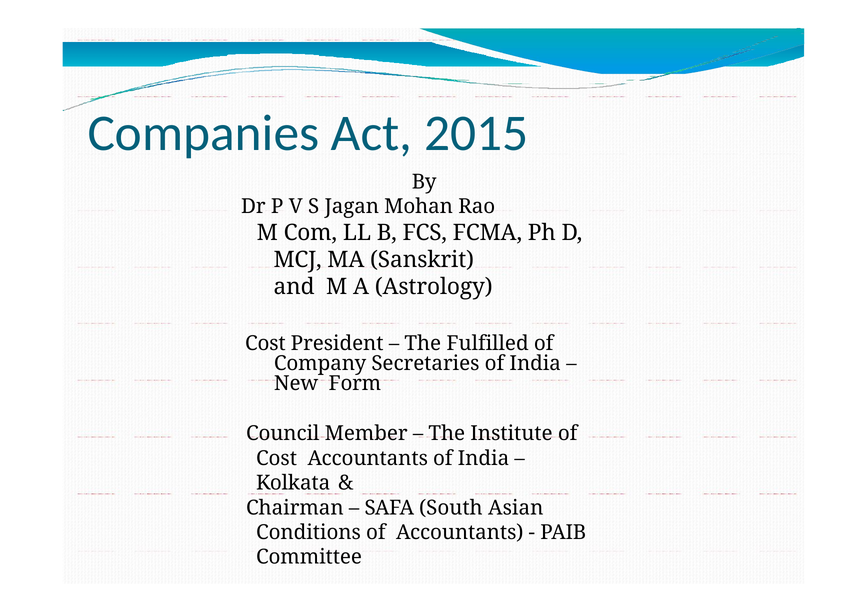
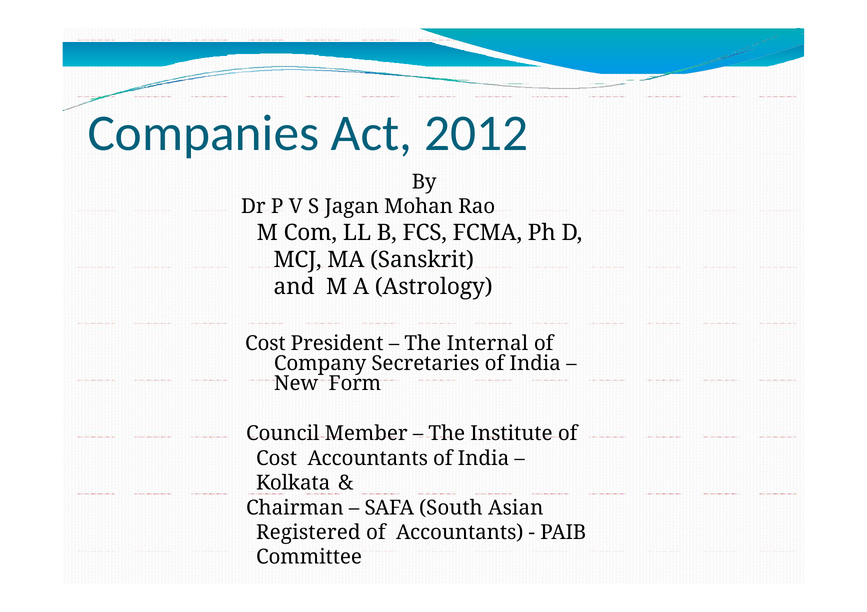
2015: 2015 -> 2012
Fulfilled: Fulfilled -> Internal
Conditions: Conditions -> Registered
